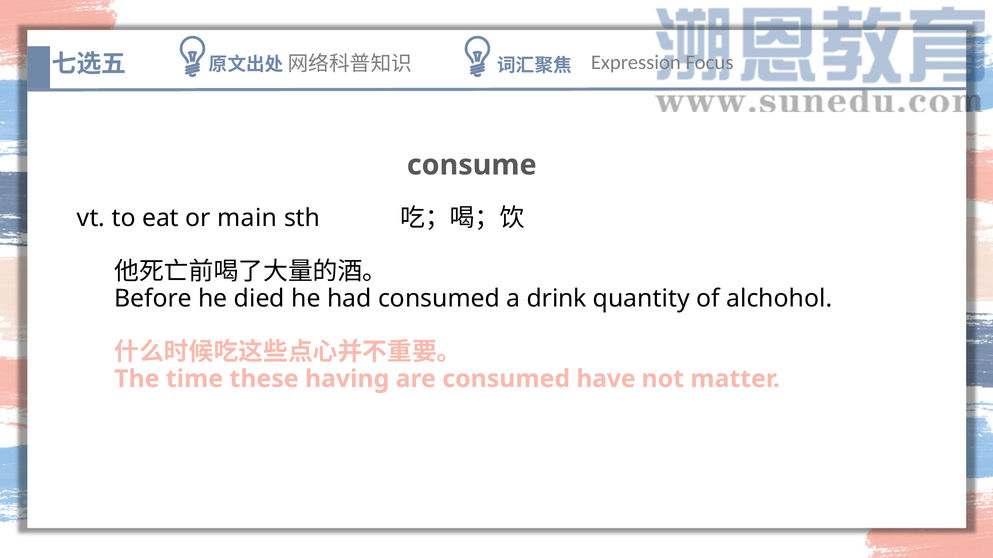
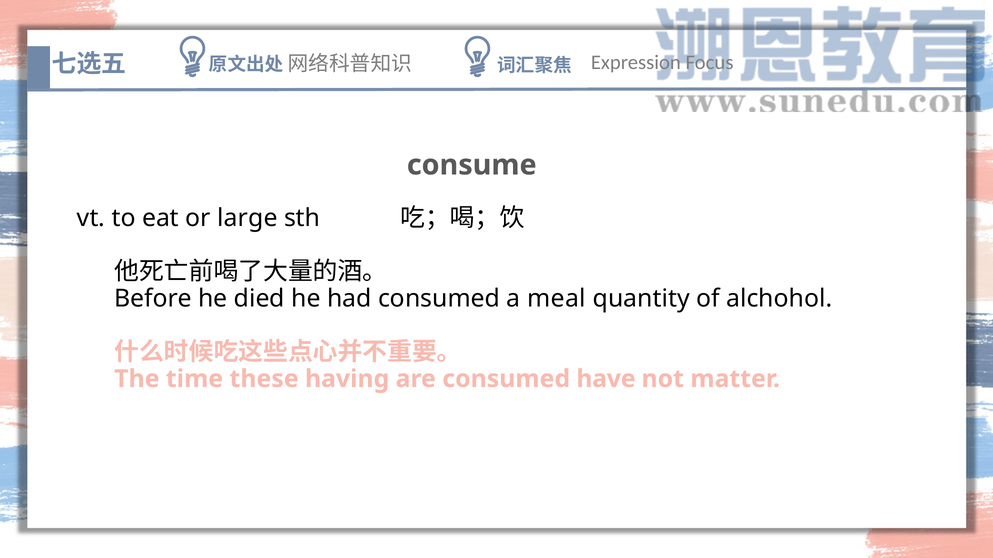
main: main -> large
drink: drink -> meal
